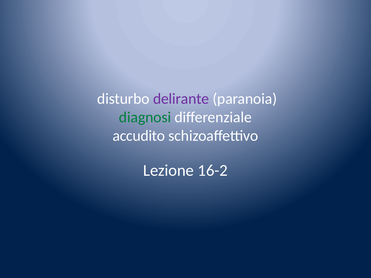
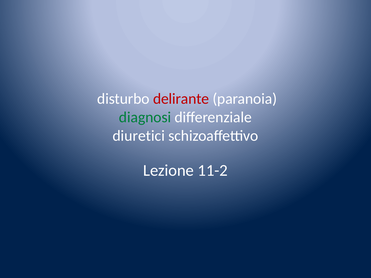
delirante colour: purple -> red
accudito: accudito -> diuretici
16-2: 16-2 -> 11-2
